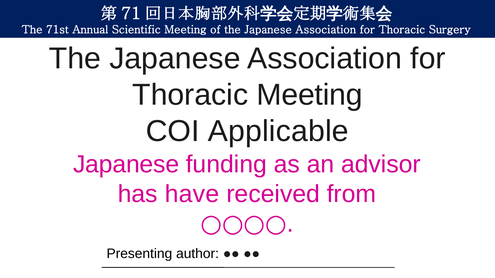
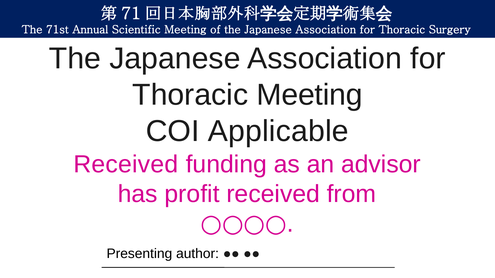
Japanese at (126, 165): Japanese -> Received
have: have -> profit
